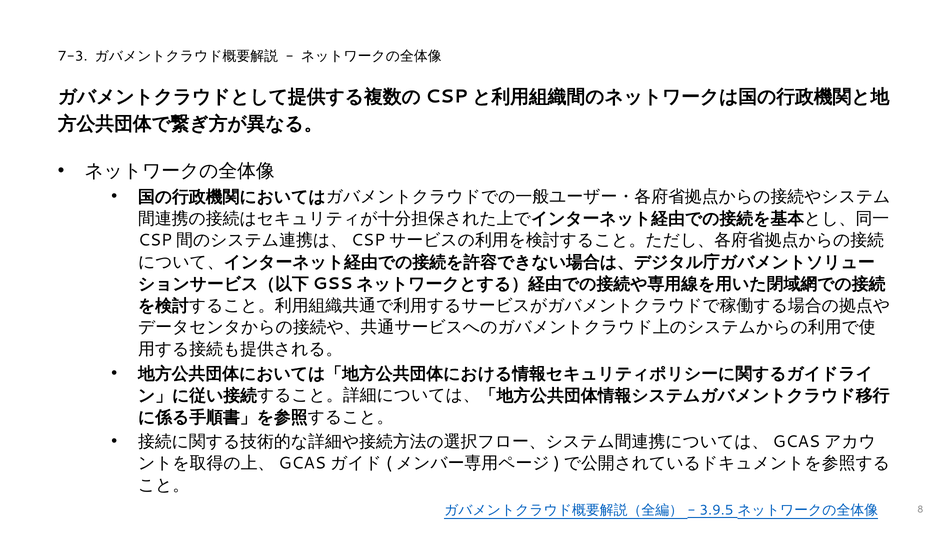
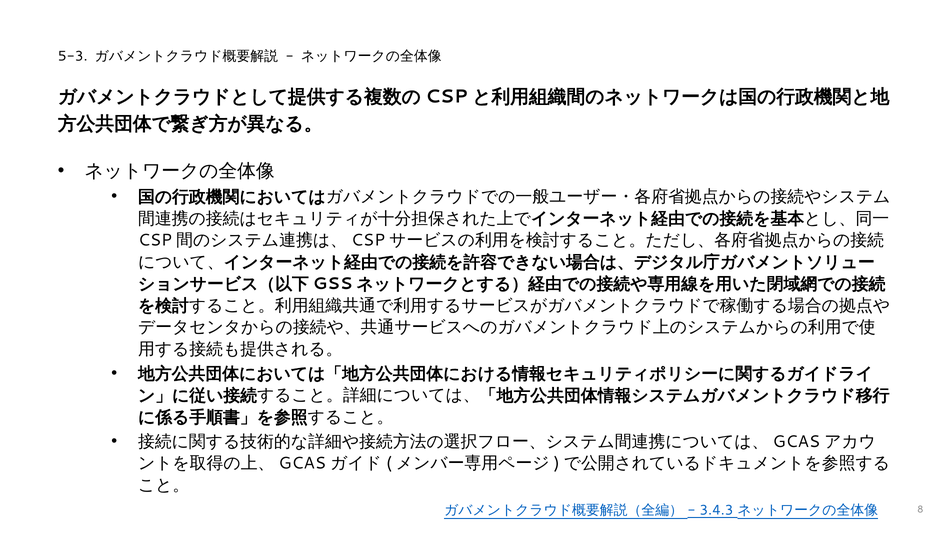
7-3: 7-3 -> 5-3
3.9.5: 3.9.5 -> 3.4.3
